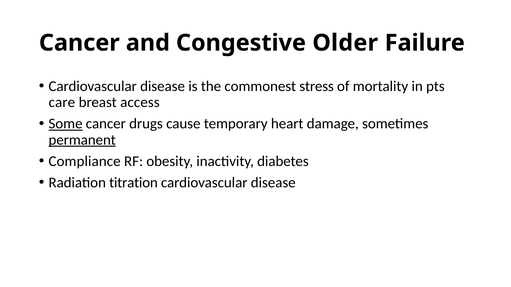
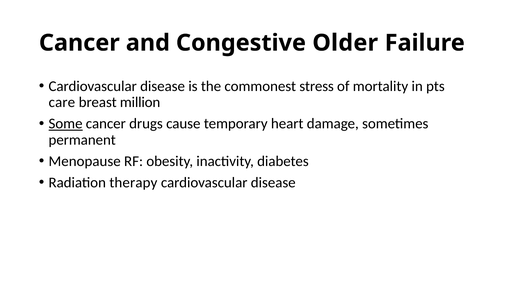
access: access -> million
permanent underline: present -> none
Compliance: Compliance -> Menopause
titration: titration -> therapy
